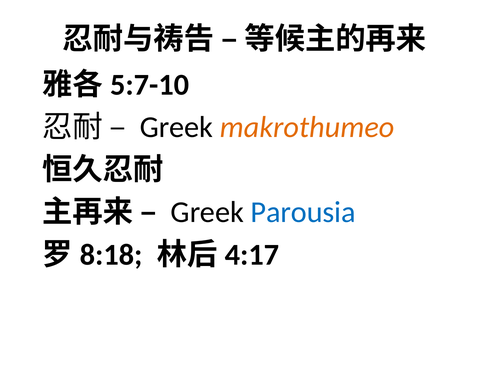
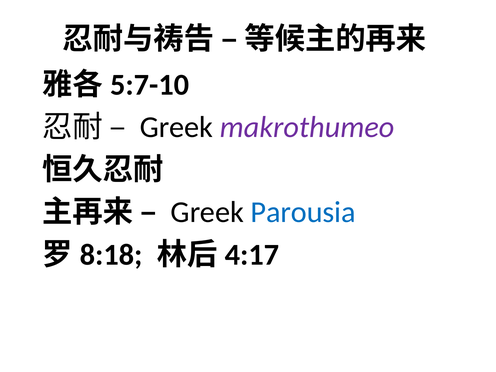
makrothumeo colour: orange -> purple
